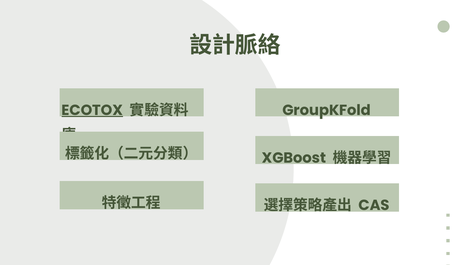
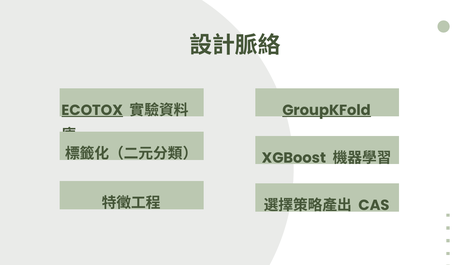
GroupKFold underline: none -> present
